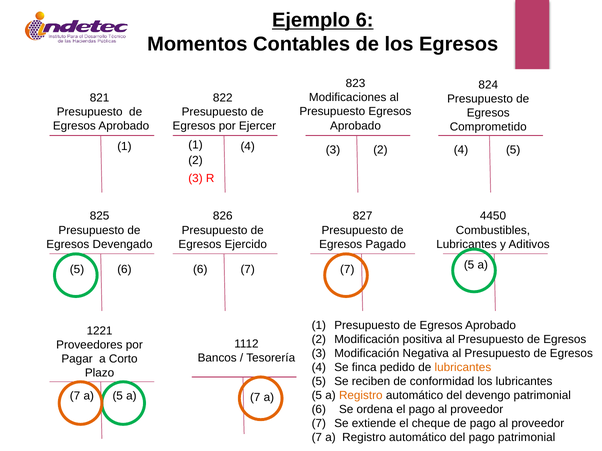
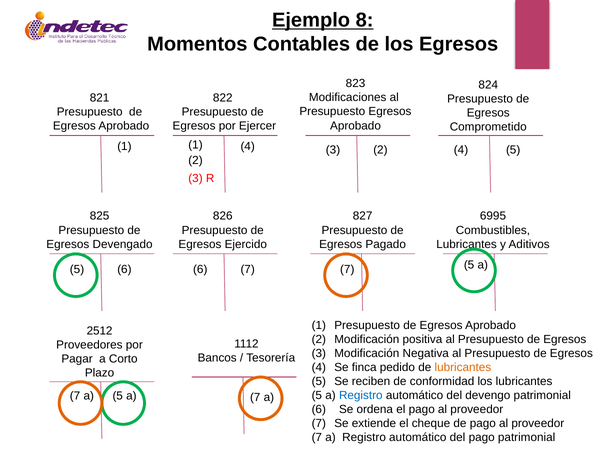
Ejemplo 6: 6 -> 8
4450: 4450 -> 6995
1221: 1221 -> 2512
Registro at (361, 396) colour: orange -> blue
